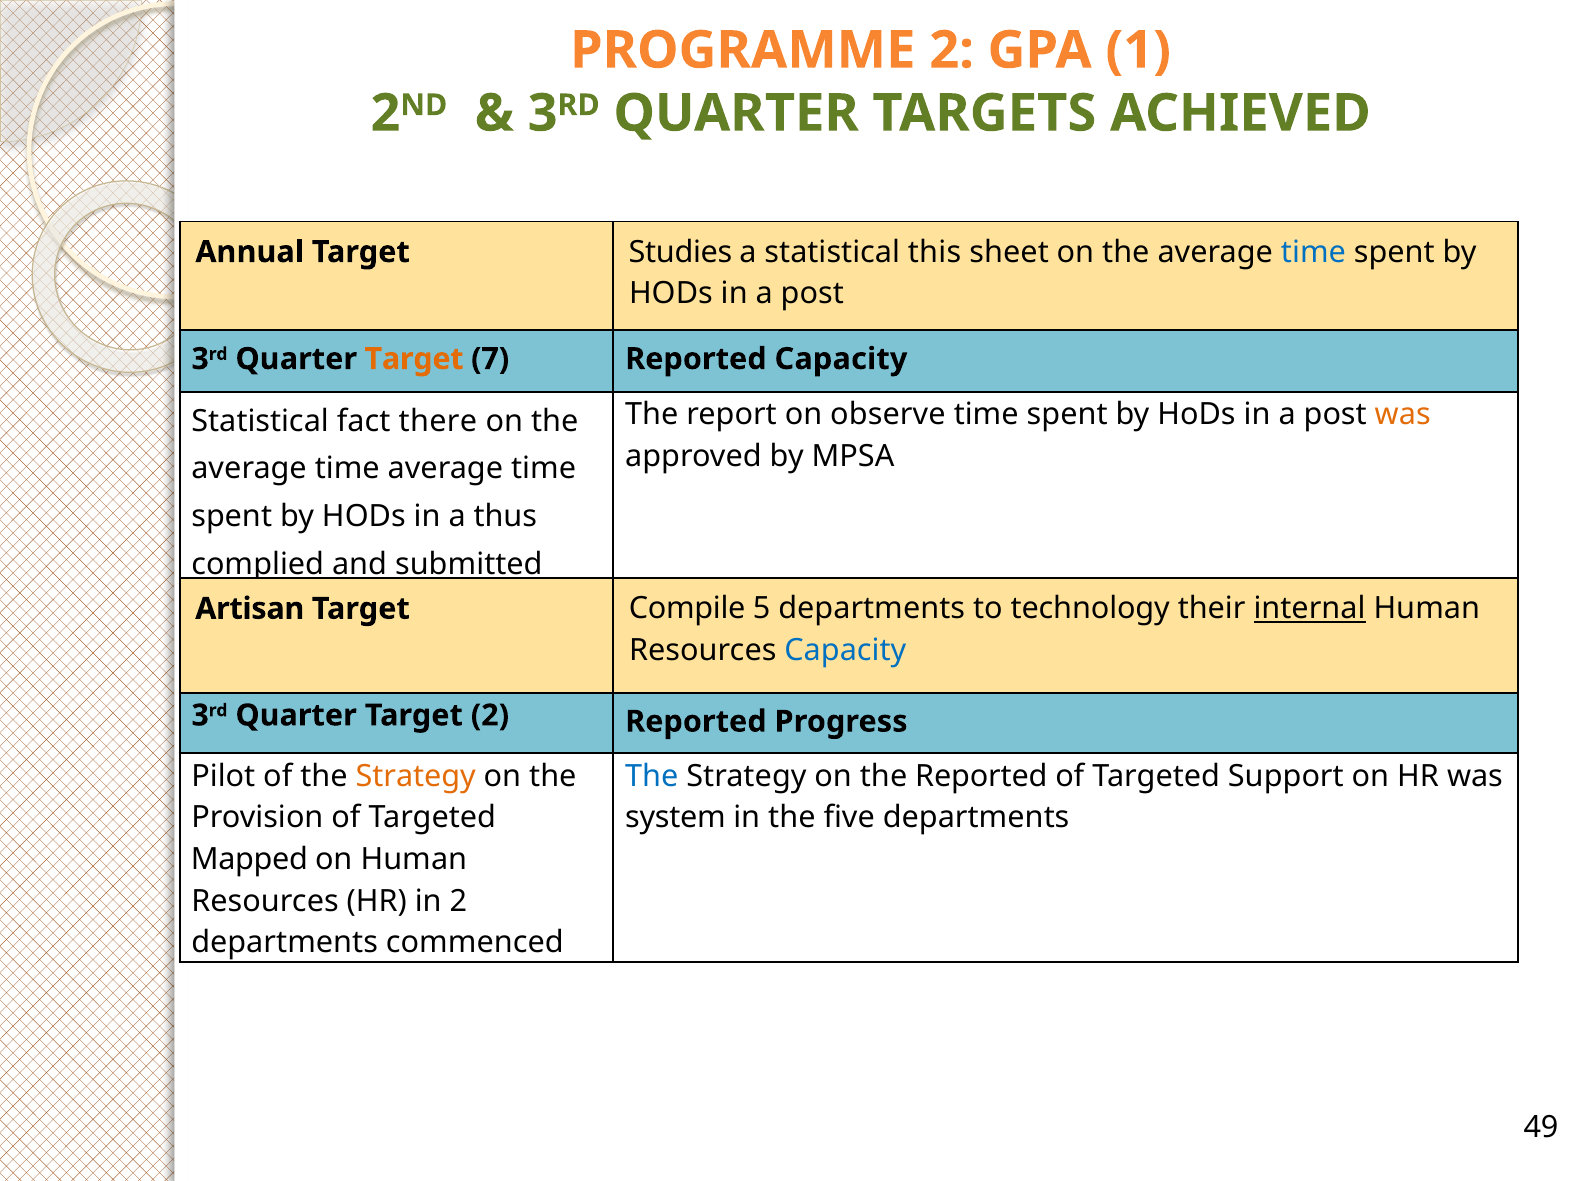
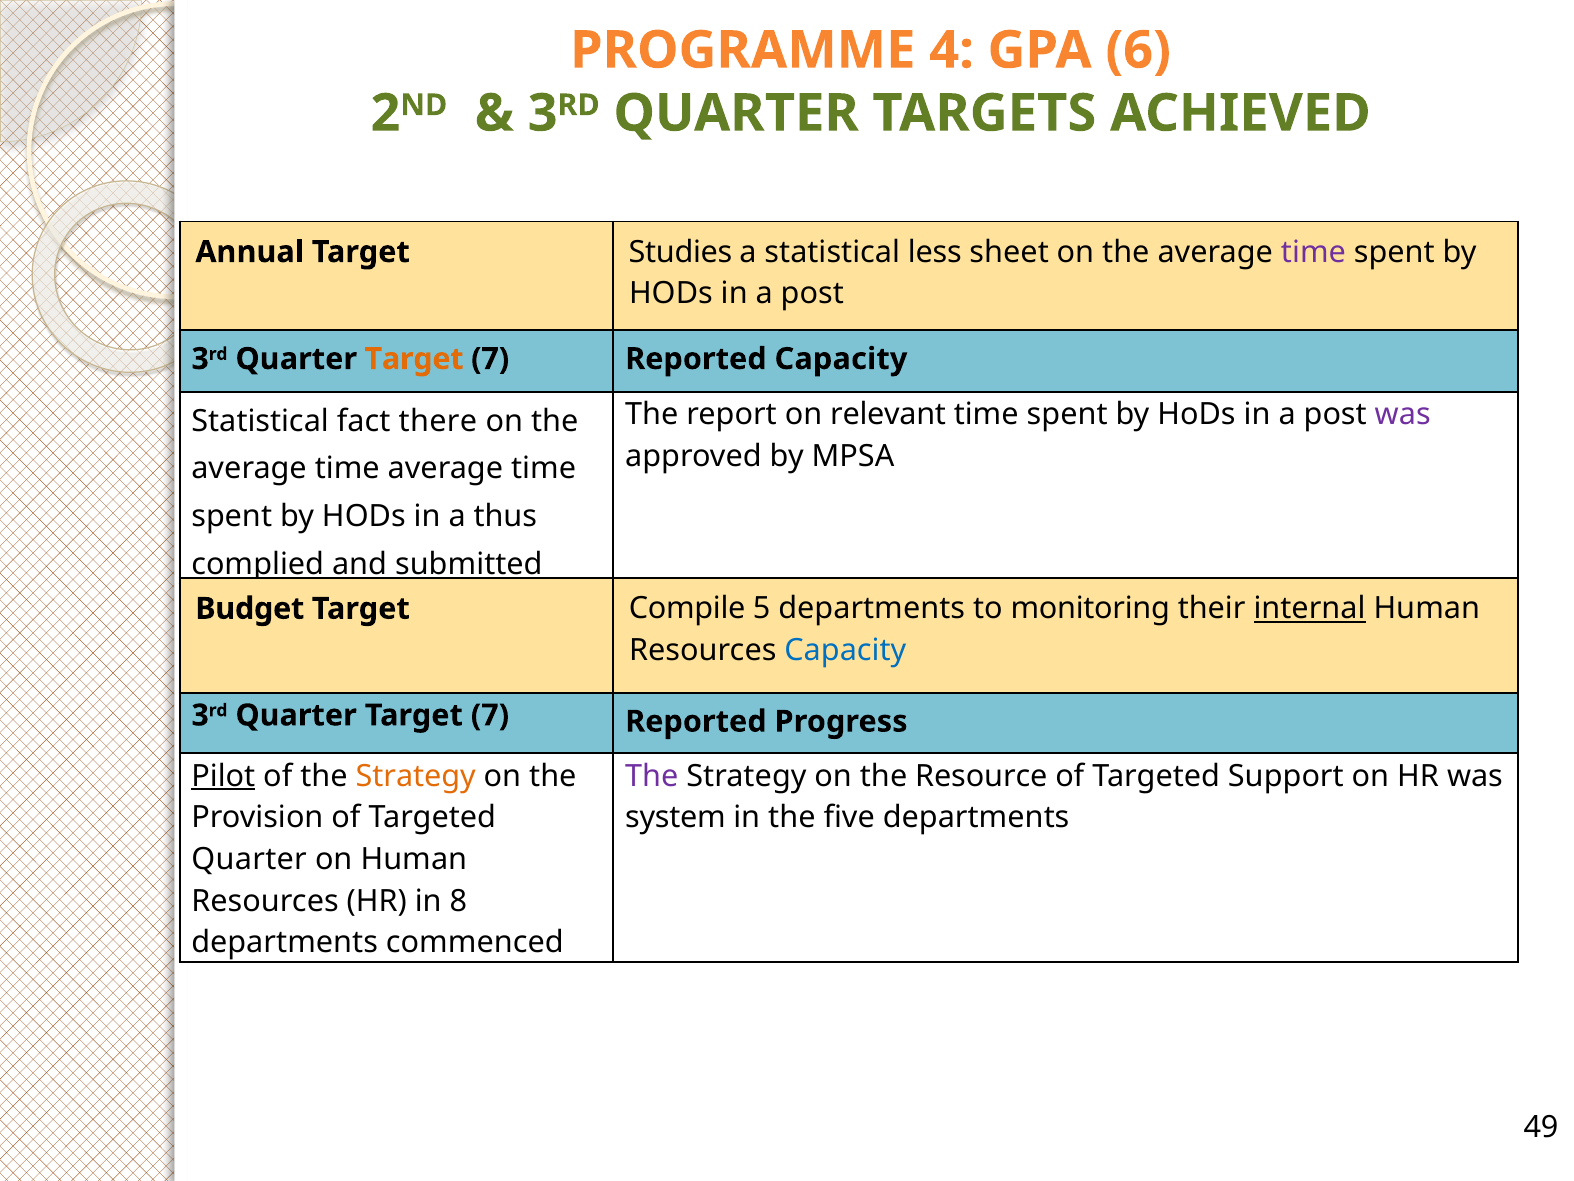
PROGRAMME 2: 2 -> 4
1: 1 -> 6
this: this -> less
time at (1313, 252) colour: blue -> purple
observe: observe -> relevant
was at (1403, 415) colour: orange -> purple
Artisan: Artisan -> Budget
technology: technology -> monitoring
2 at (490, 715): 2 -> 7
Pilot underline: none -> present
The at (652, 776) colour: blue -> purple
the Reported: Reported -> Resource
Mapped at (249, 859): Mapped -> Quarter
in 2: 2 -> 8
